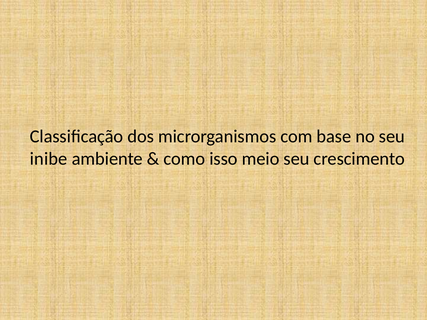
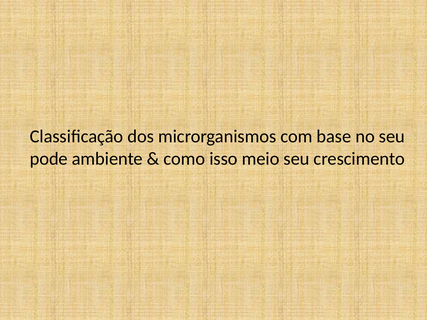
inibe: inibe -> pode
